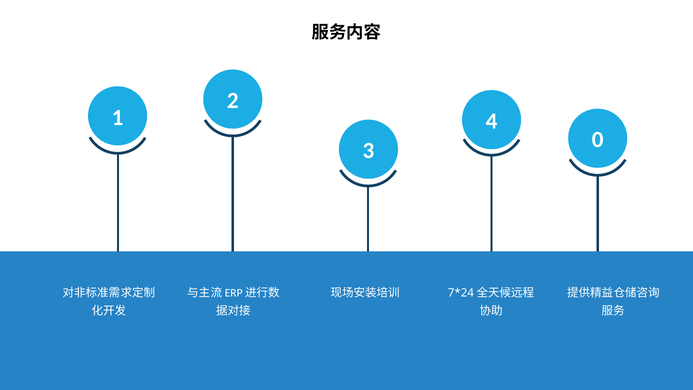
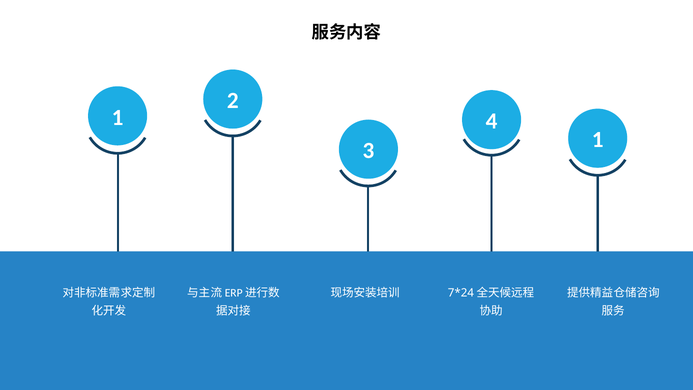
3 0: 0 -> 1
